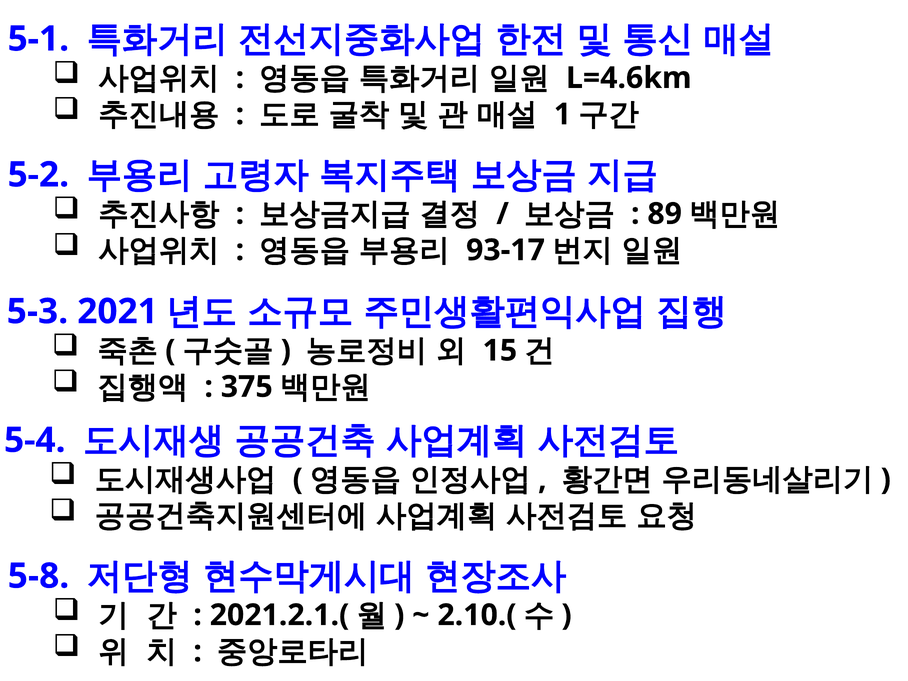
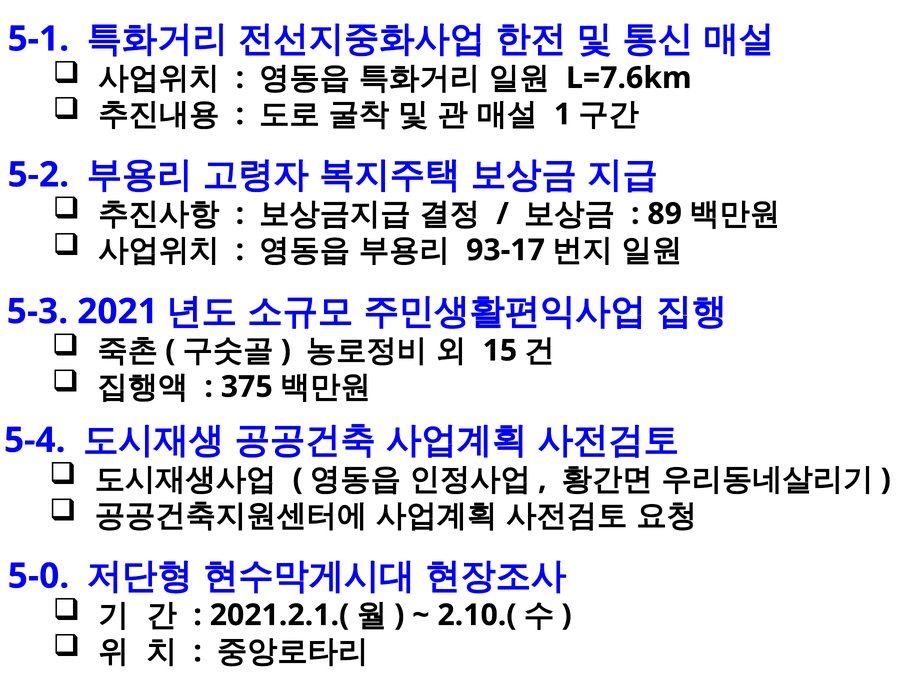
L=4.6km: L=4.6km -> L=7.6km
5-8: 5-8 -> 5-0
